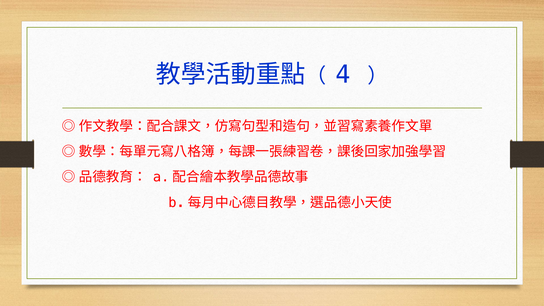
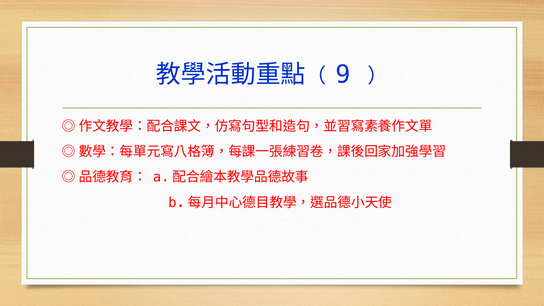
4: 4 -> 9
